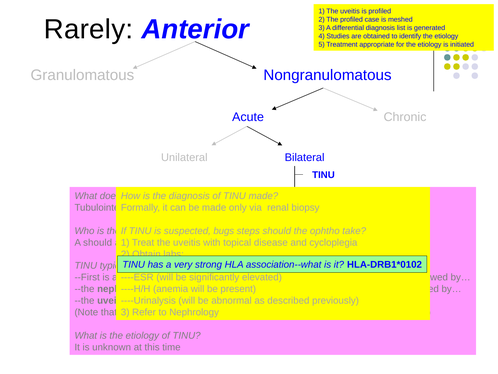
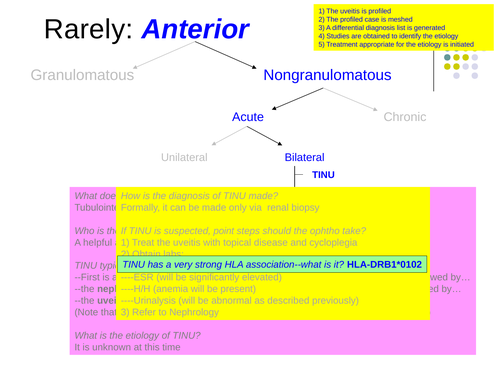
bugs: bugs -> point
A should: should -> helpful
